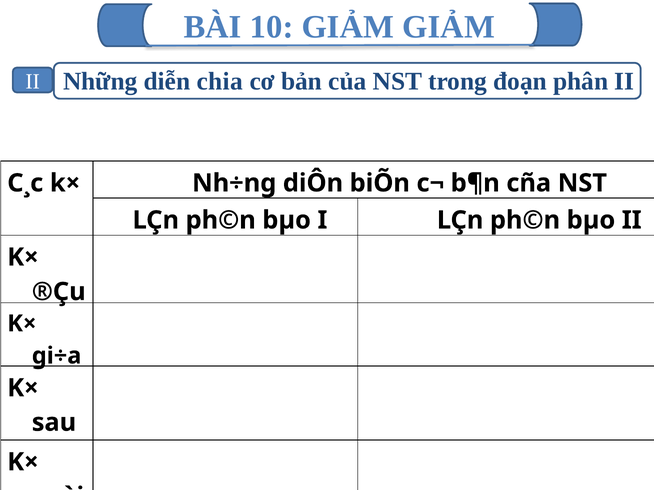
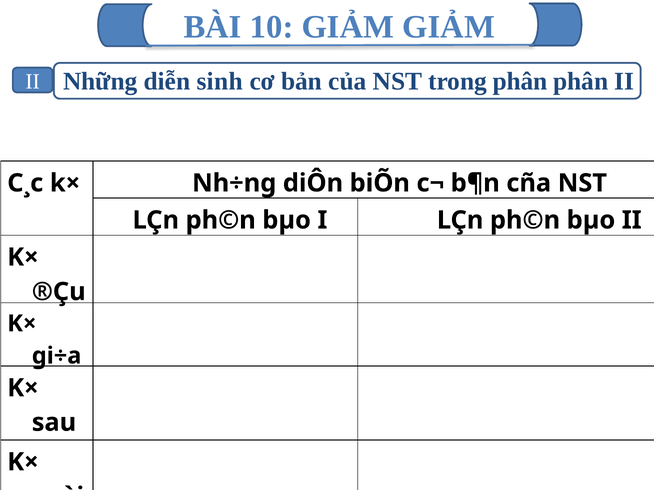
chia: chia -> sinh
trong đoạn: đoạn -> phân
